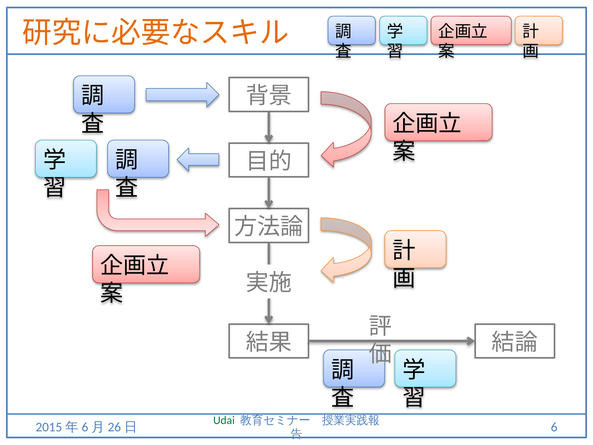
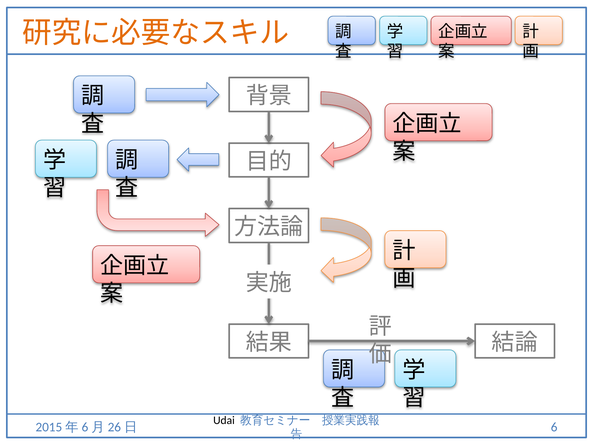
Udai colour: green -> black
